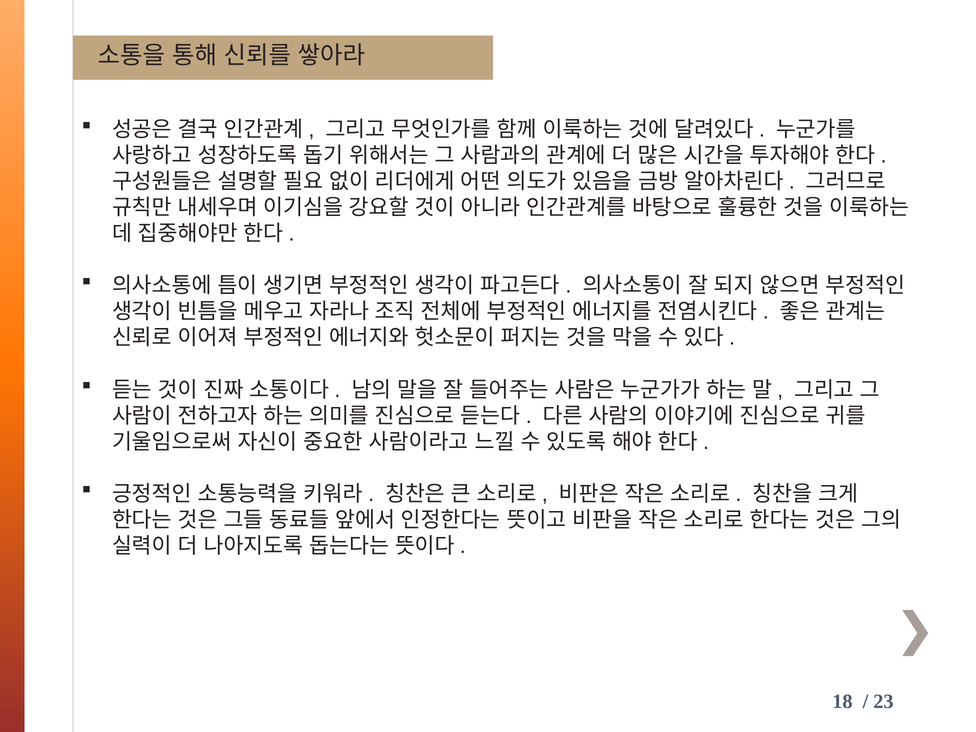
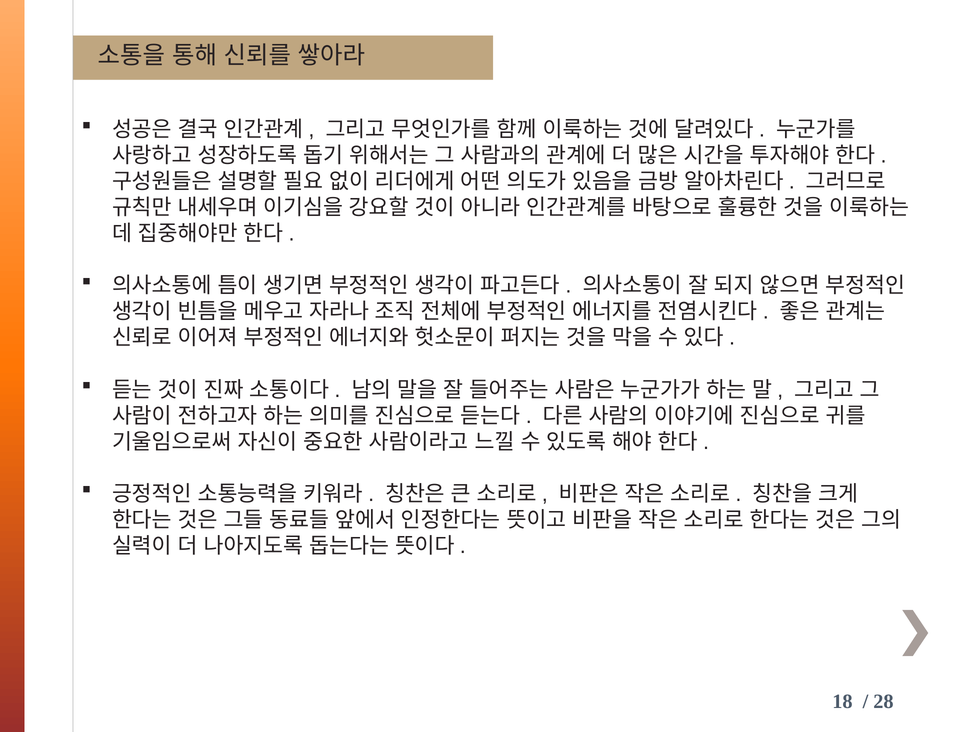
23: 23 -> 28
